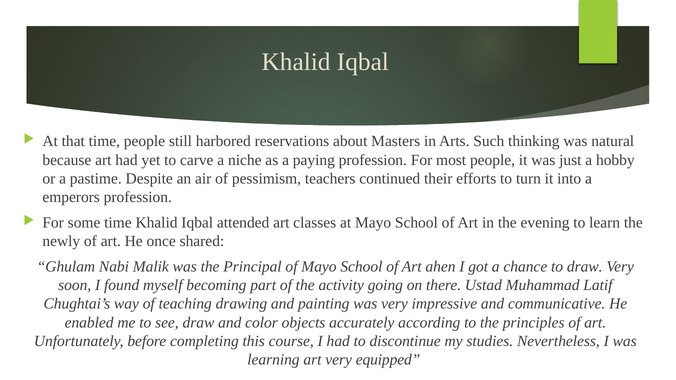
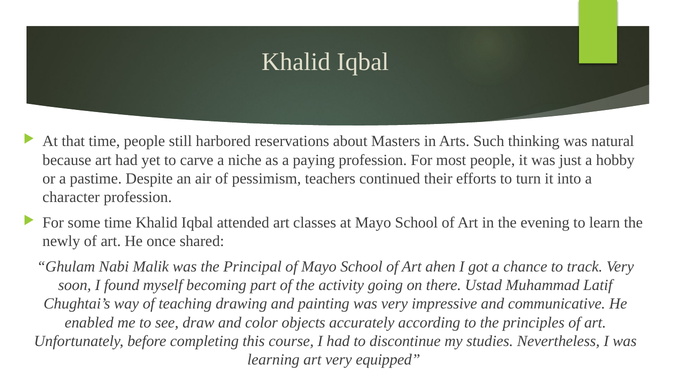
emperors: emperors -> character
to draw: draw -> track
